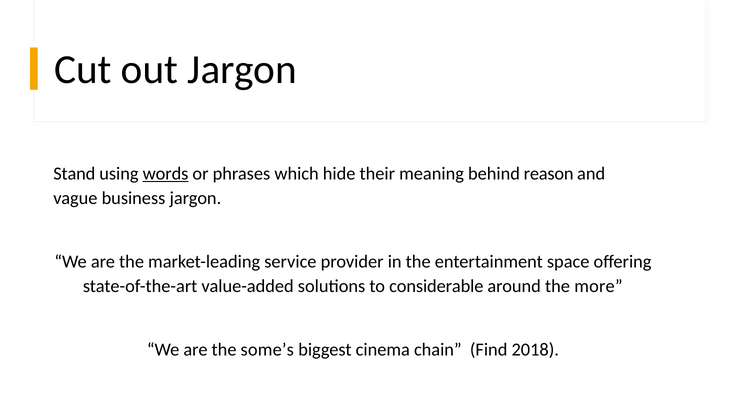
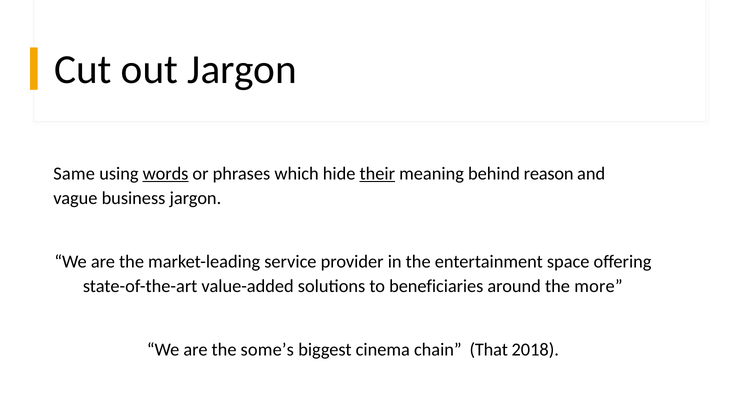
Stand: Stand -> Same
their underline: none -> present
considerable: considerable -> beneficiaries
Find: Find -> That
